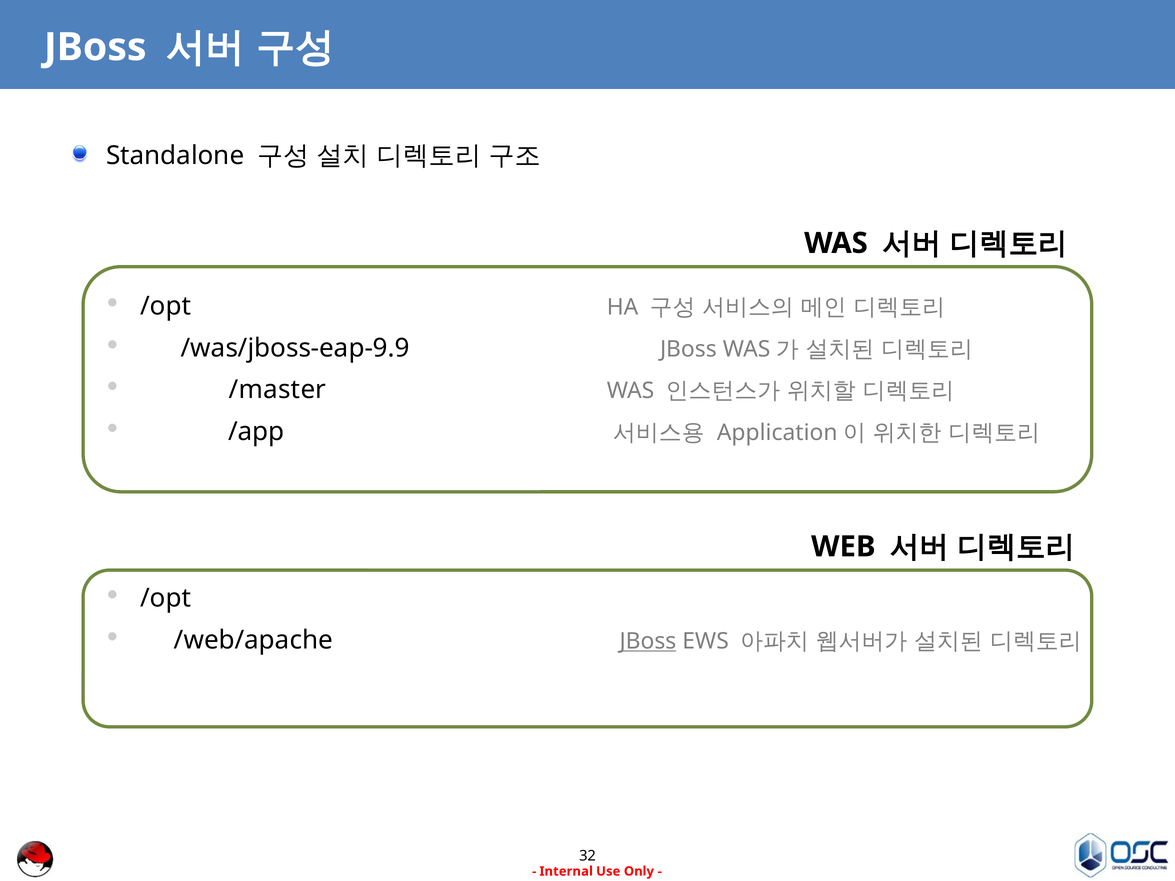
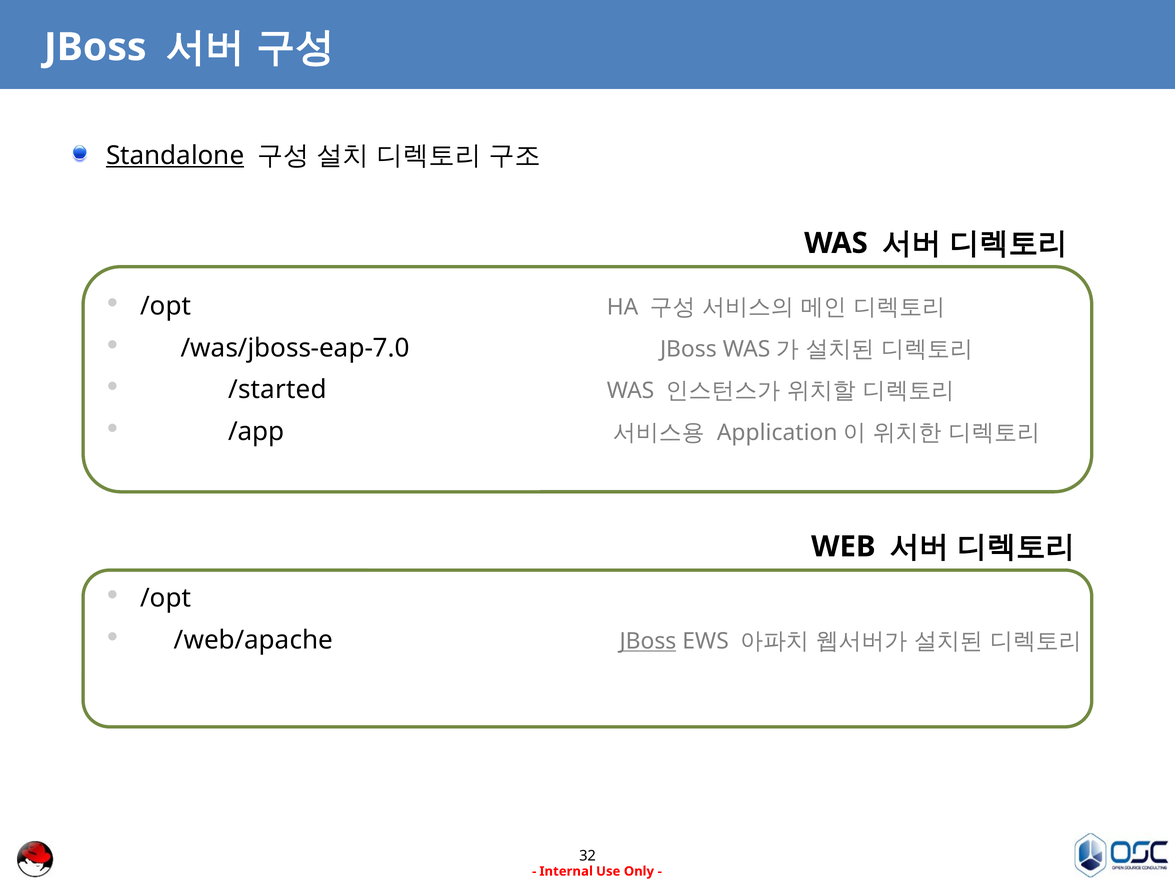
Standalone underline: none -> present
/was/jboss-eap-9.9: /was/jboss-eap-9.9 -> /was/jboss-eap-7.0
/master: /master -> /started
